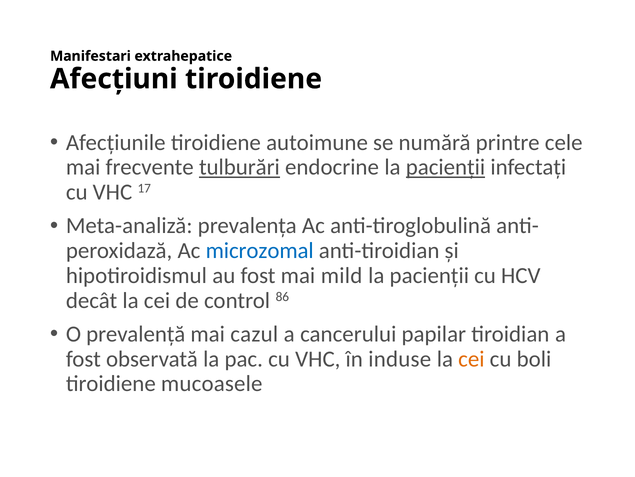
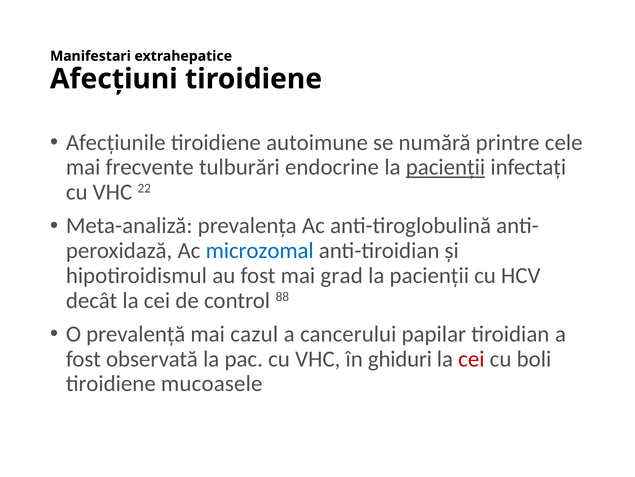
tulburări underline: present -> none
17: 17 -> 22
mild: mild -> grad
86: 86 -> 88
induse: induse -> ghiduri
cei at (471, 358) colour: orange -> red
